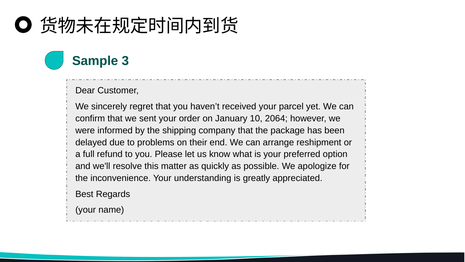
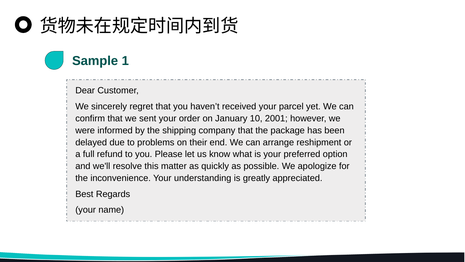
3: 3 -> 1
2064: 2064 -> 2001
